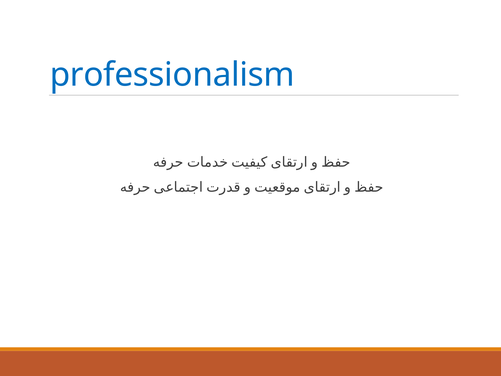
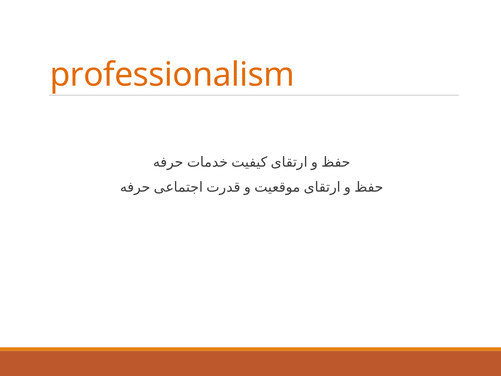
professionalism colour: blue -> orange
